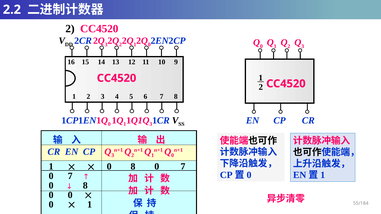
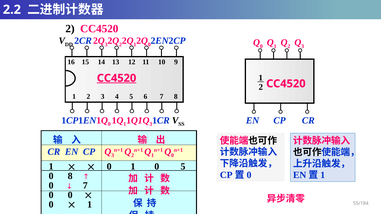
CC4520 at (117, 78) underline: none -> present
0 8: 8 -> 1
7 at (183, 167): 7 -> 5
7 at (70, 176): 7 -> 8
8 at (85, 186): 8 -> 7
